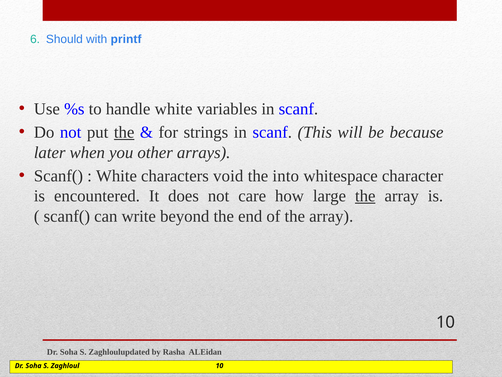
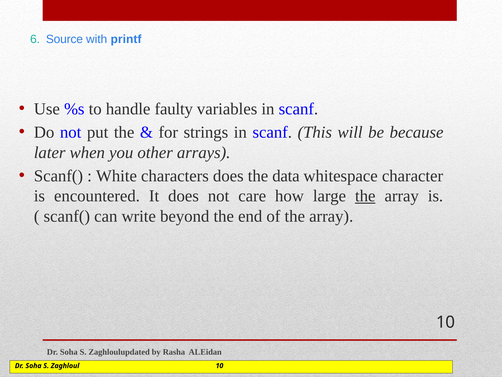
Should: Should -> Source
handle white: white -> faulty
the at (124, 132) underline: present -> none
characters void: void -> does
into: into -> data
